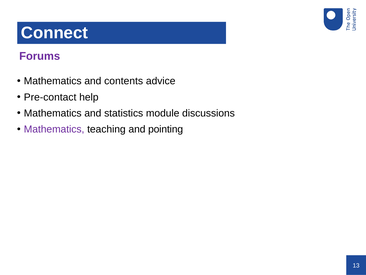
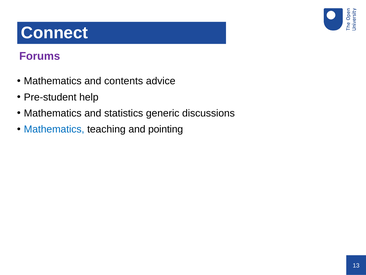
Pre-contact: Pre-contact -> Pre-student
module: module -> generic
Mathematics at (54, 129) colour: purple -> blue
